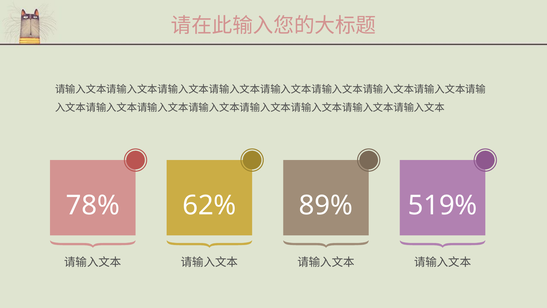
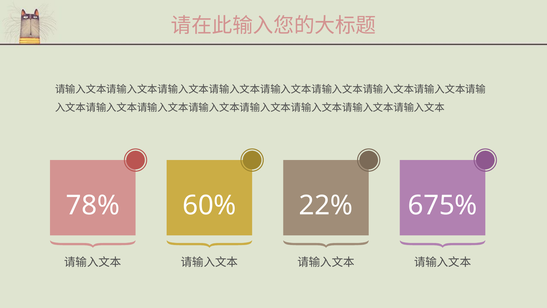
62%: 62% -> 60%
89%: 89% -> 22%
519%: 519% -> 675%
